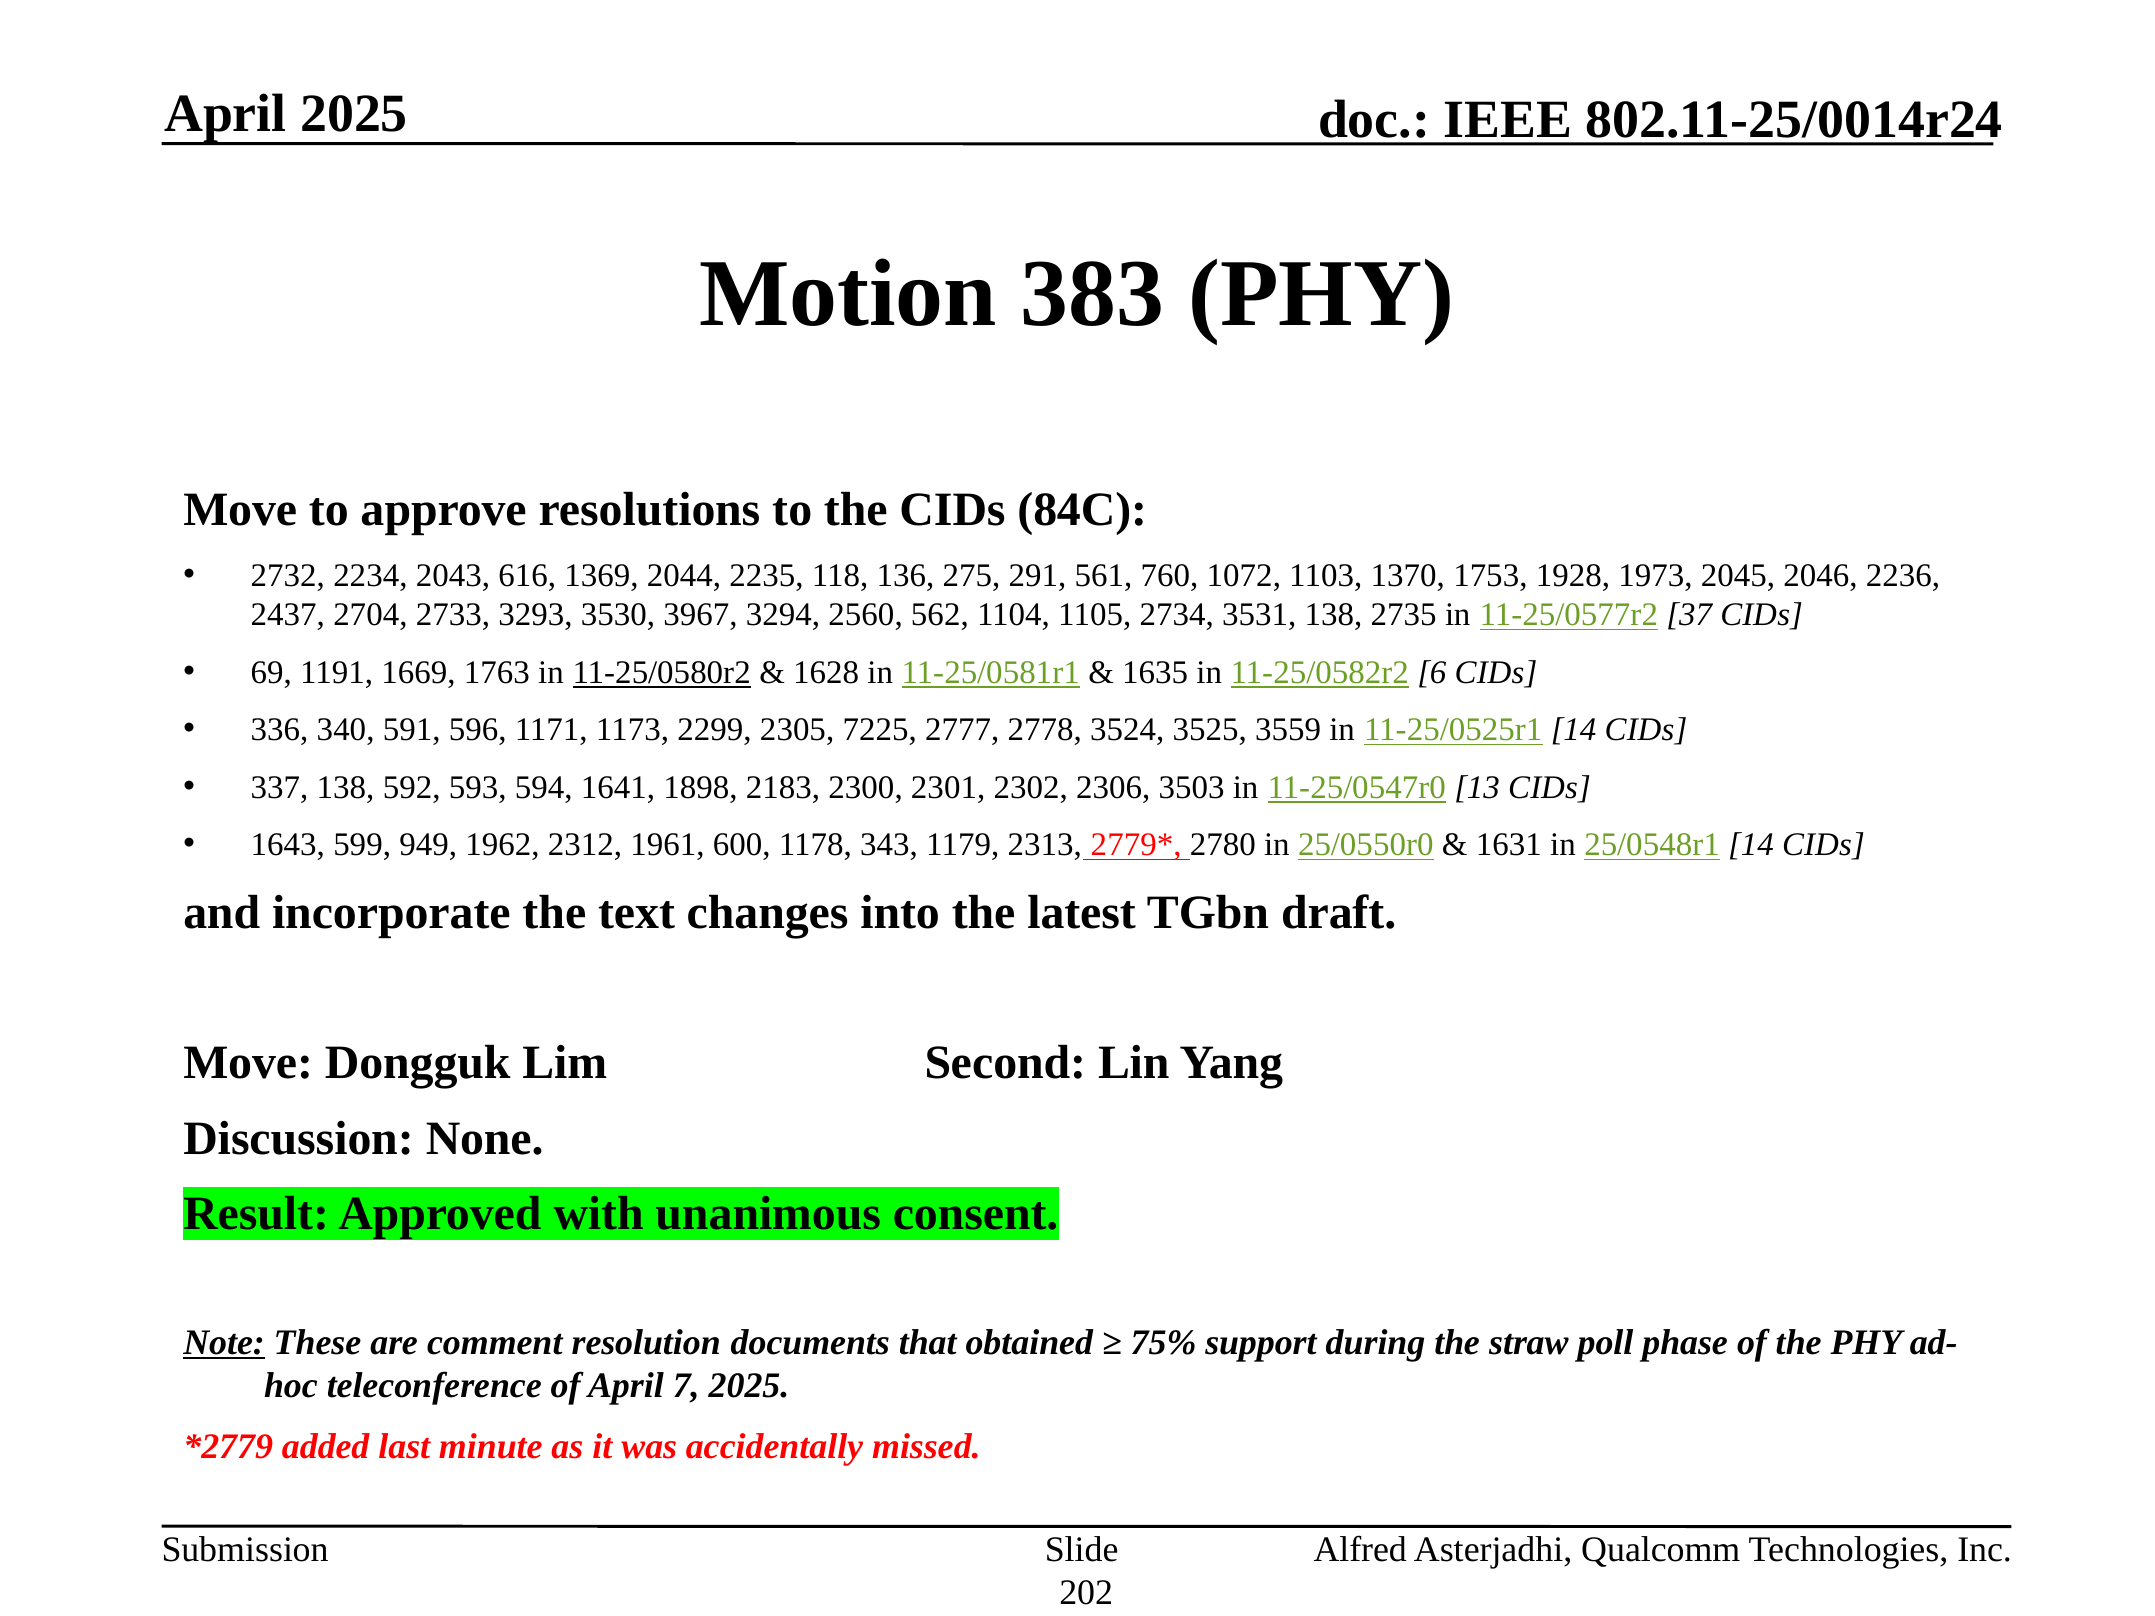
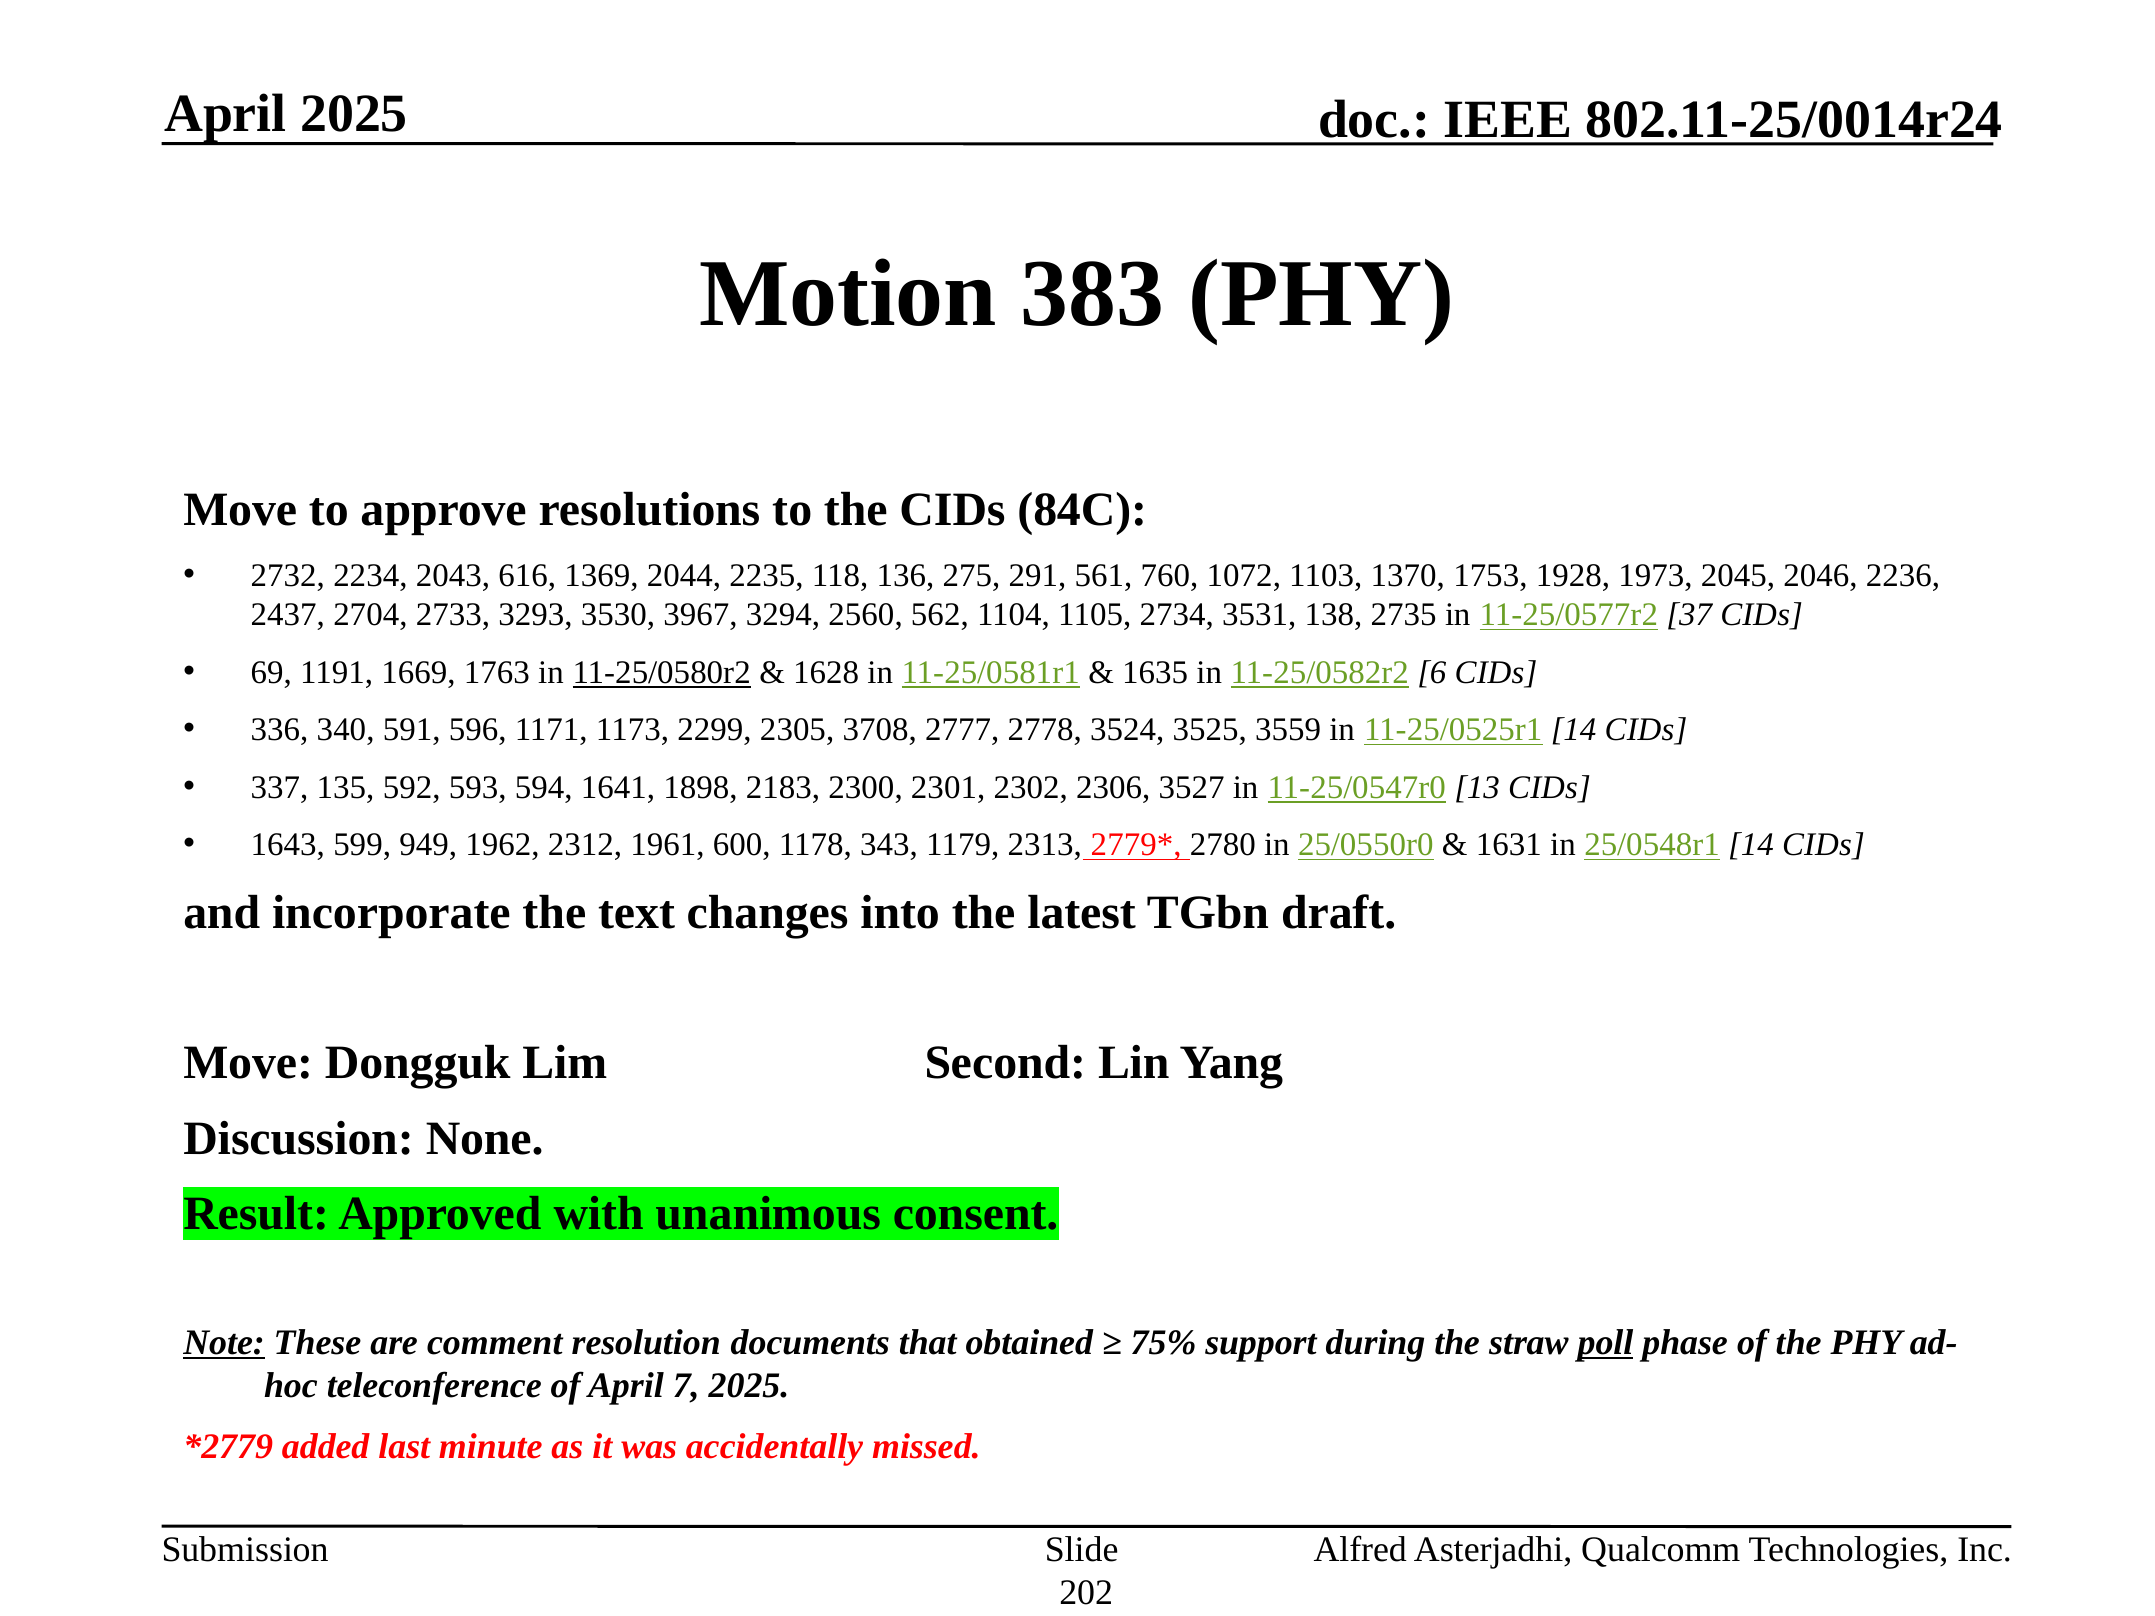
7225: 7225 -> 3708
337 138: 138 -> 135
3503: 3503 -> 3527
poll underline: none -> present
